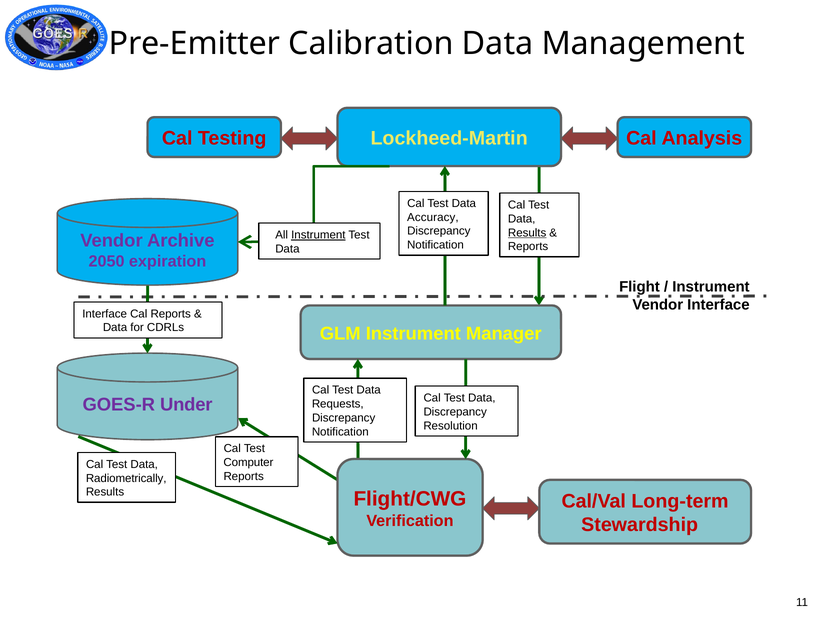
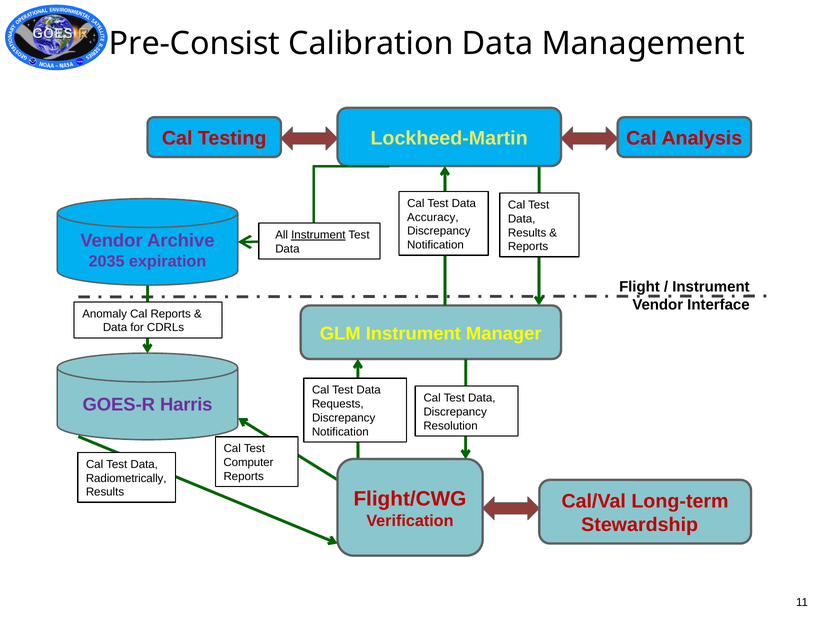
Pre-Emitter: Pre-Emitter -> Pre-Consist
Results at (527, 233) underline: present -> none
2050: 2050 -> 2035
Interface at (105, 314): Interface -> Anomaly
Under: Under -> Harris
